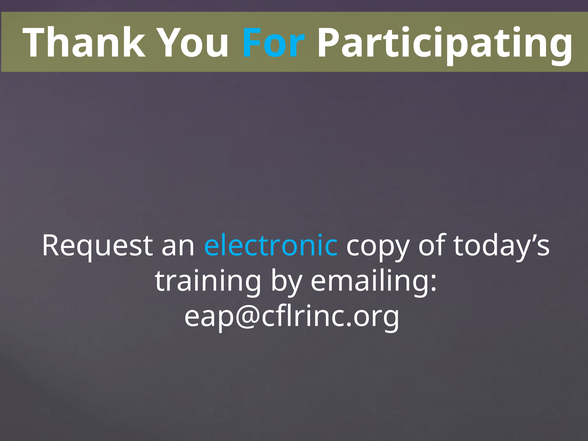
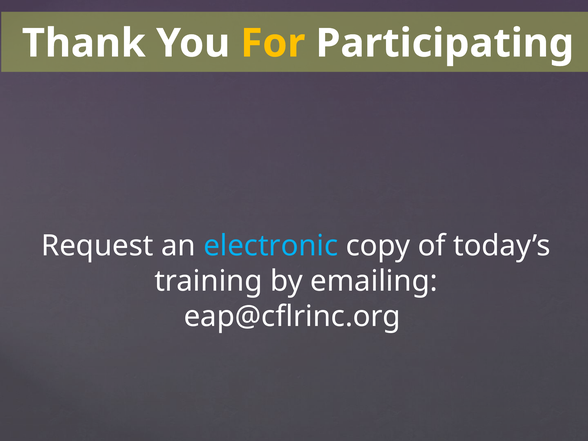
For colour: light blue -> yellow
